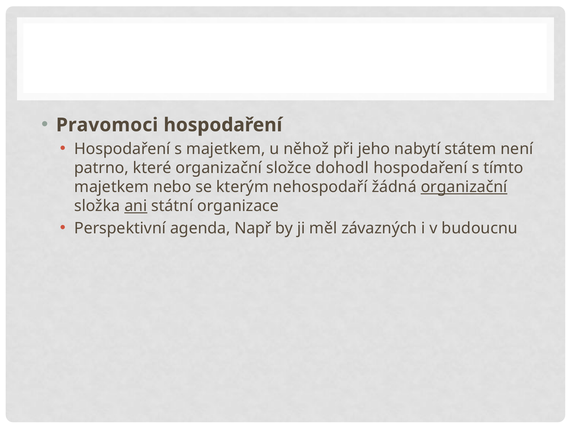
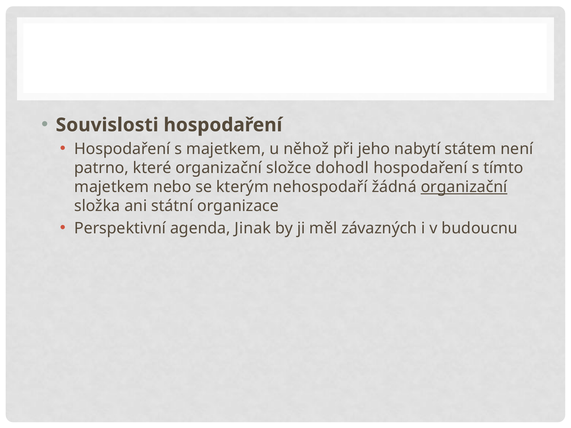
Pravomoci: Pravomoci -> Souvislosti
ani underline: present -> none
Např: Např -> Jinak
